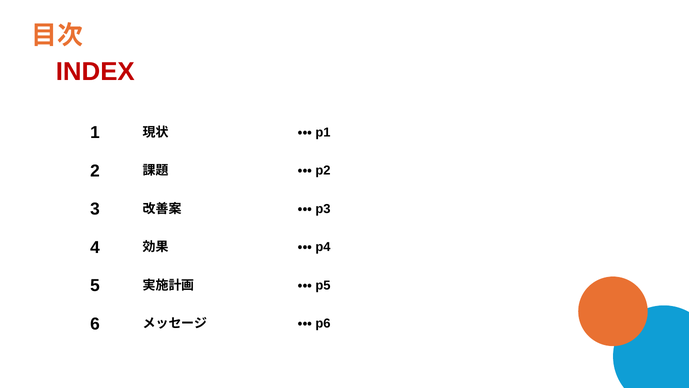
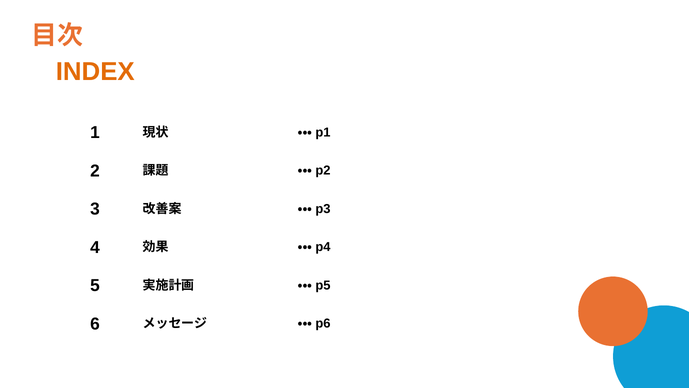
INDEX colour: red -> orange
